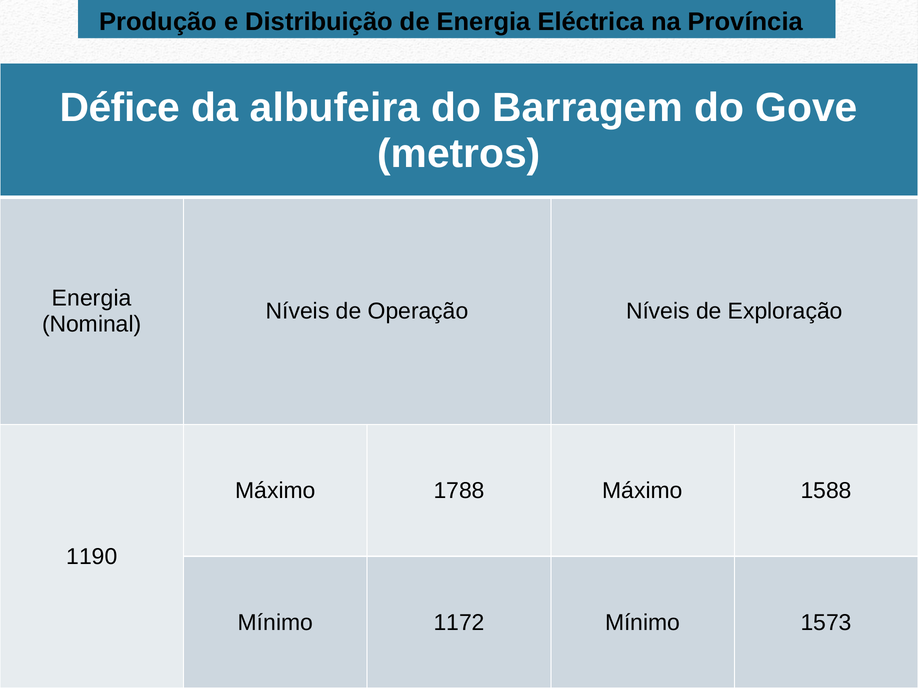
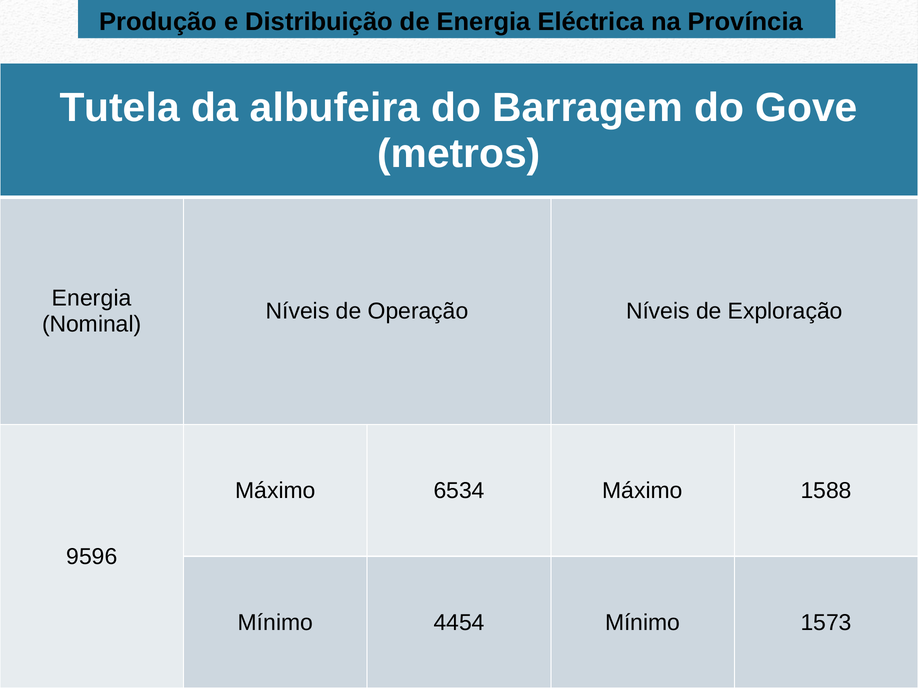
Défice: Défice -> Tutela
1788: 1788 -> 6534
1190: 1190 -> 9596
1172: 1172 -> 4454
